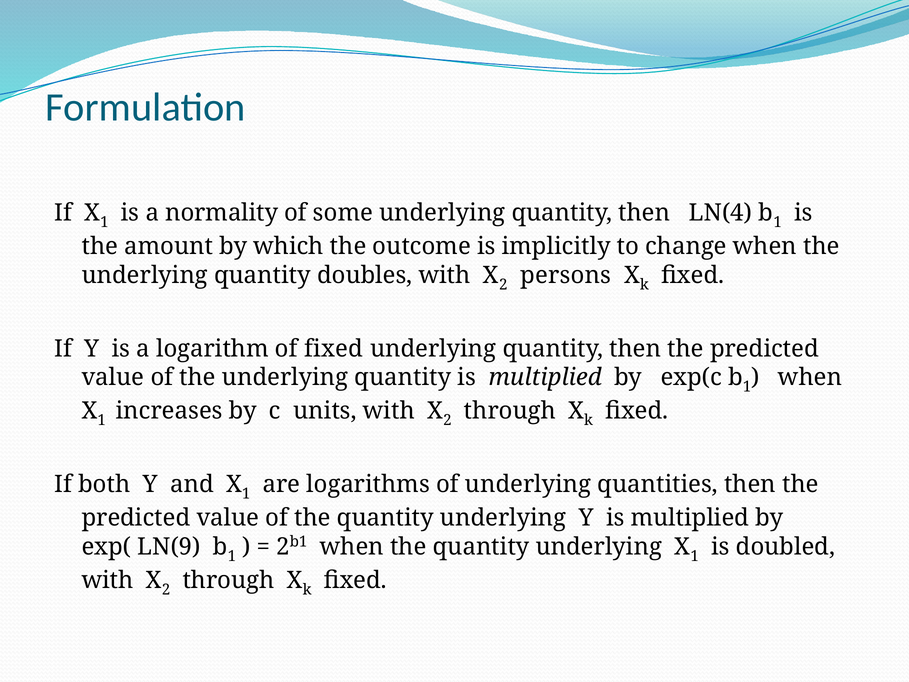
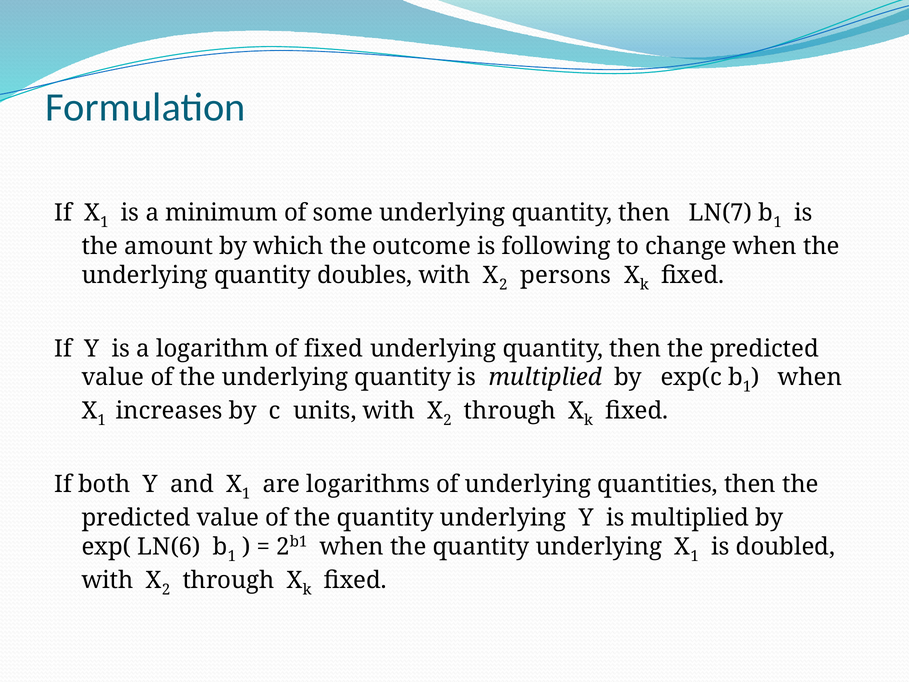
normality: normality -> minimum
LN(4: LN(4 -> LN(7
implicitly: implicitly -> following
LN(9: LN(9 -> LN(6
